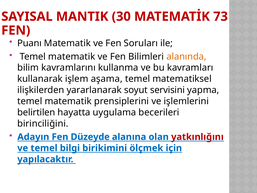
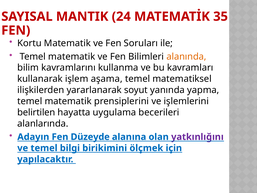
30: 30 -> 24
73: 73 -> 35
Puanı: Puanı -> Kortu
servisini: servisini -> yanında
birinciliğini: birinciliğini -> alanlarında
yatkınlığını colour: red -> purple
